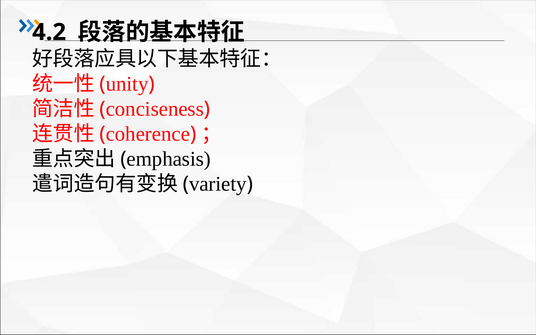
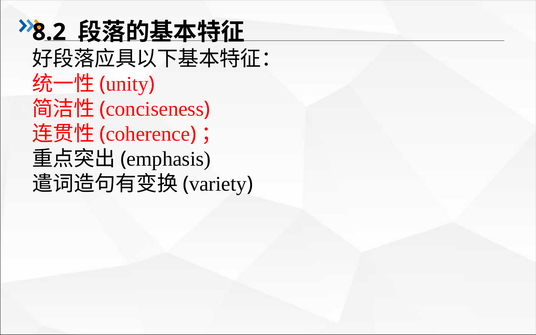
4.2: 4.2 -> 8.2
